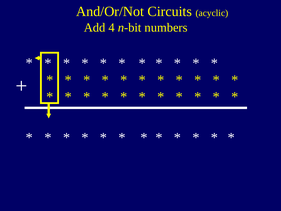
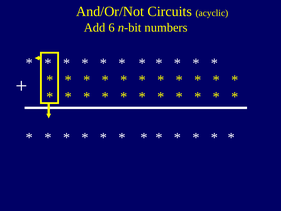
4: 4 -> 6
